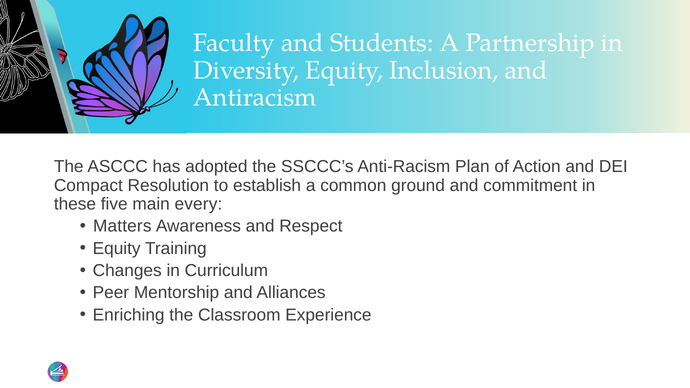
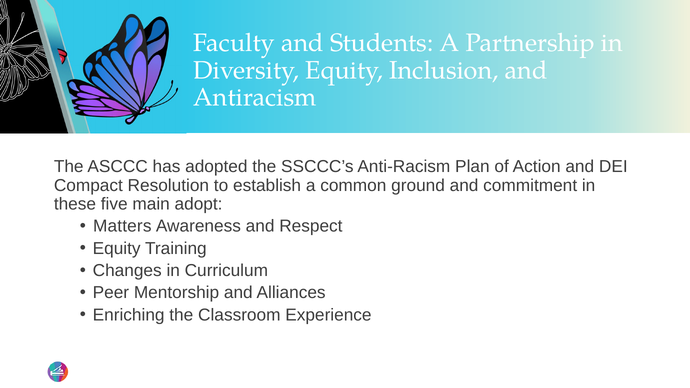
every: every -> adopt
